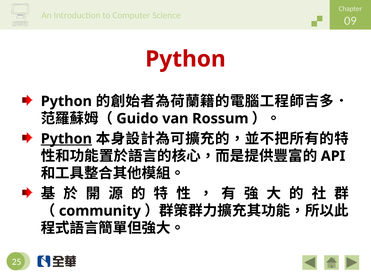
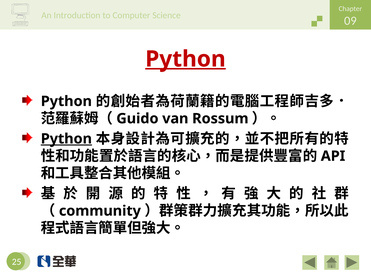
Python at (185, 59) underline: none -> present
